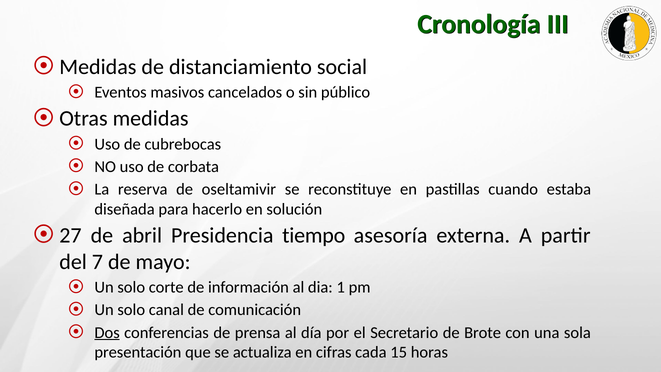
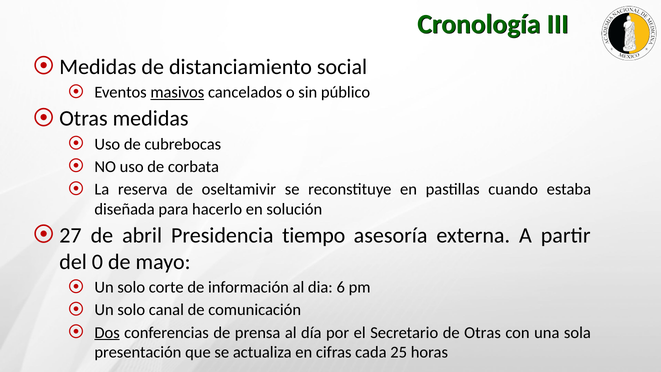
masivos underline: none -> present
7: 7 -> 0
1: 1 -> 6
de Brote: Brote -> Otras
15: 15 -> 25
